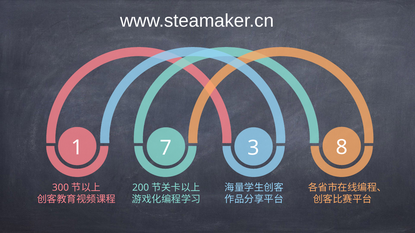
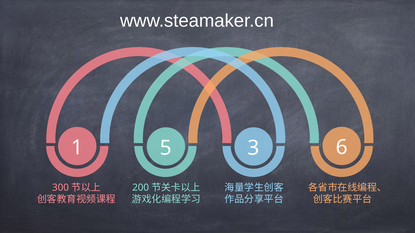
7: 7 -> 5
8: 8 -> 6
